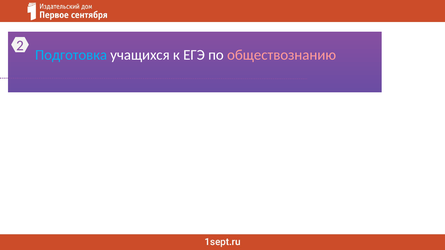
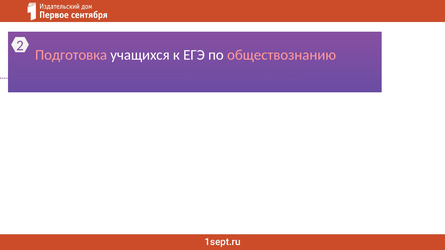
Подготовка colour: light blue -> pink
